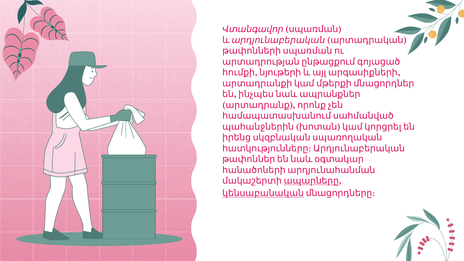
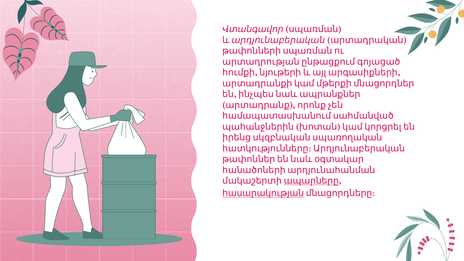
կենսաբանական: կենսաբանական -> հասարակության
